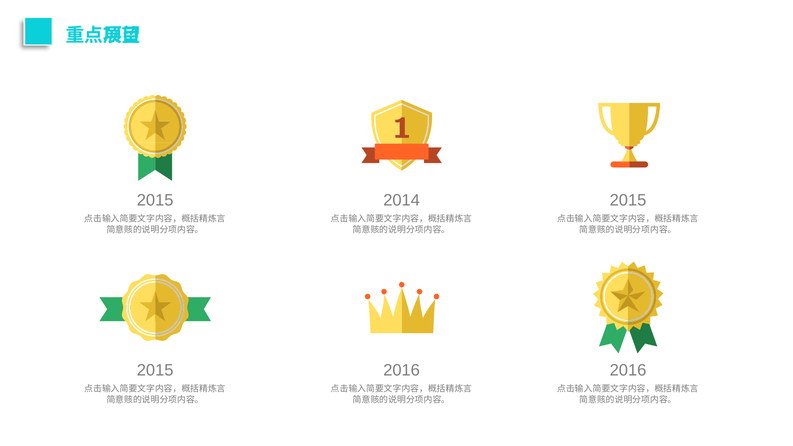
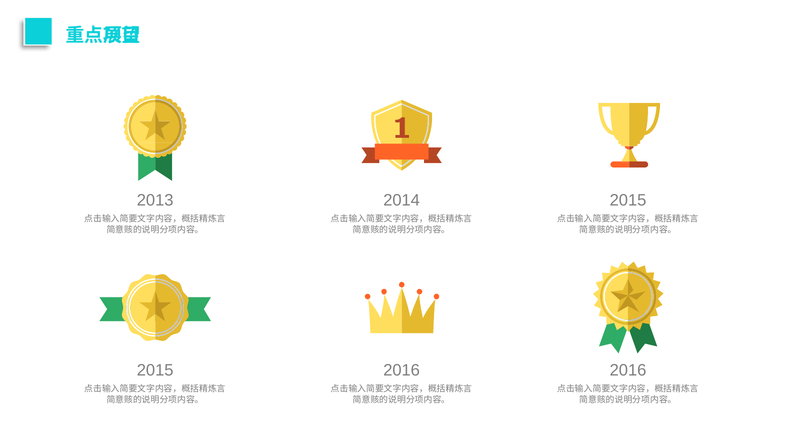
2015 at (155, 200): 2015 -> 2013
